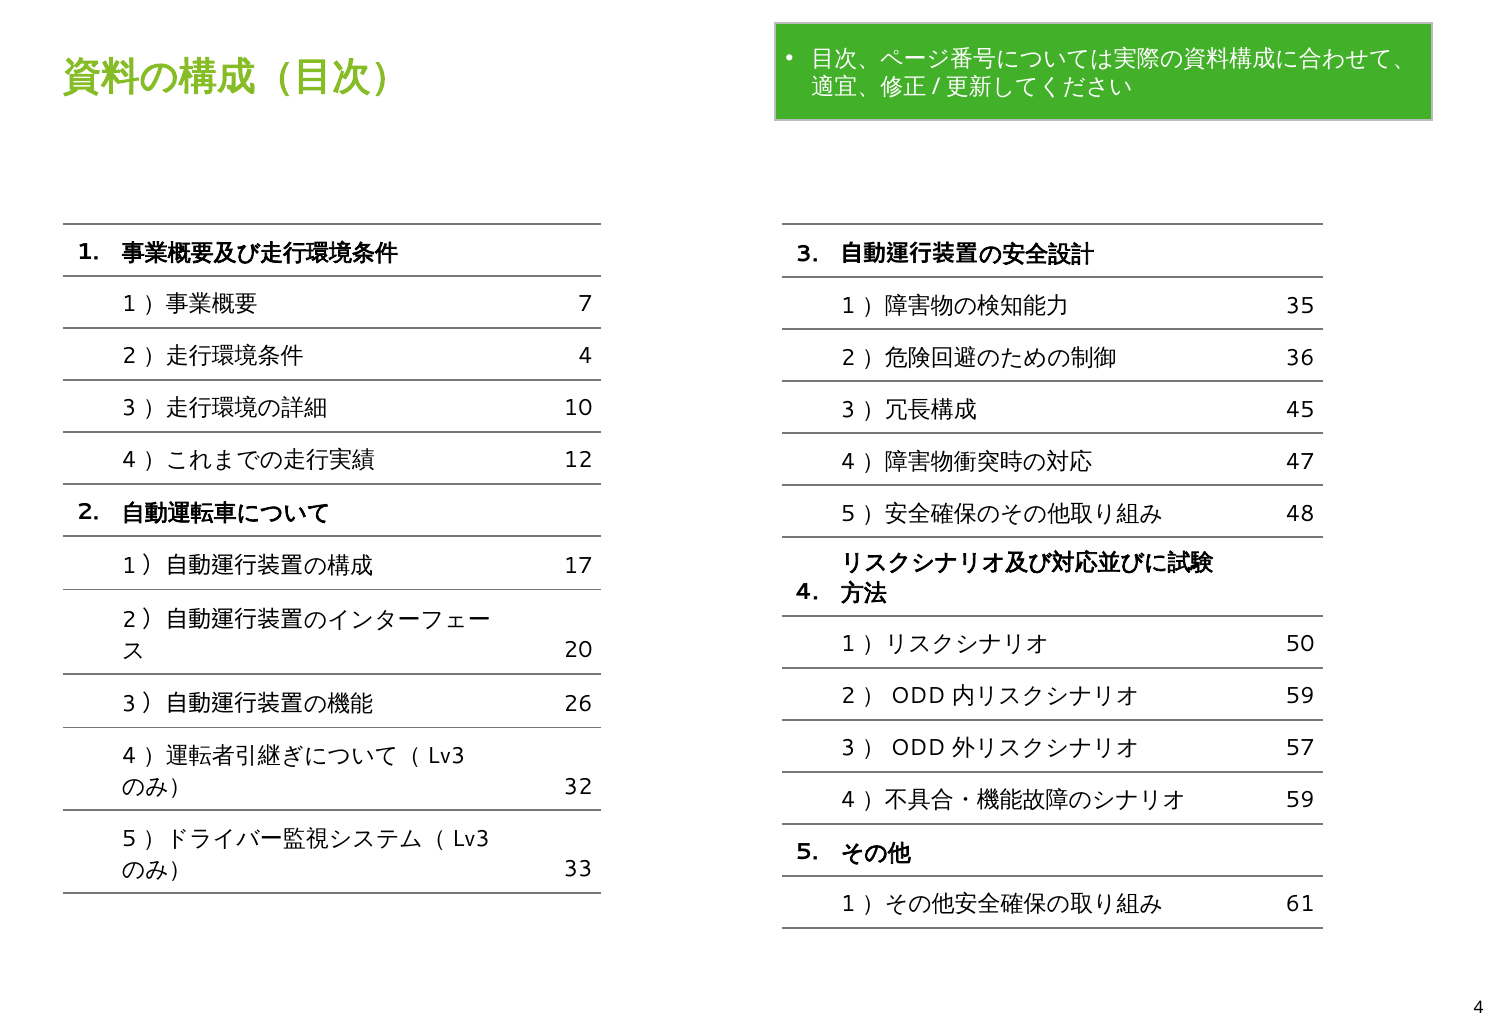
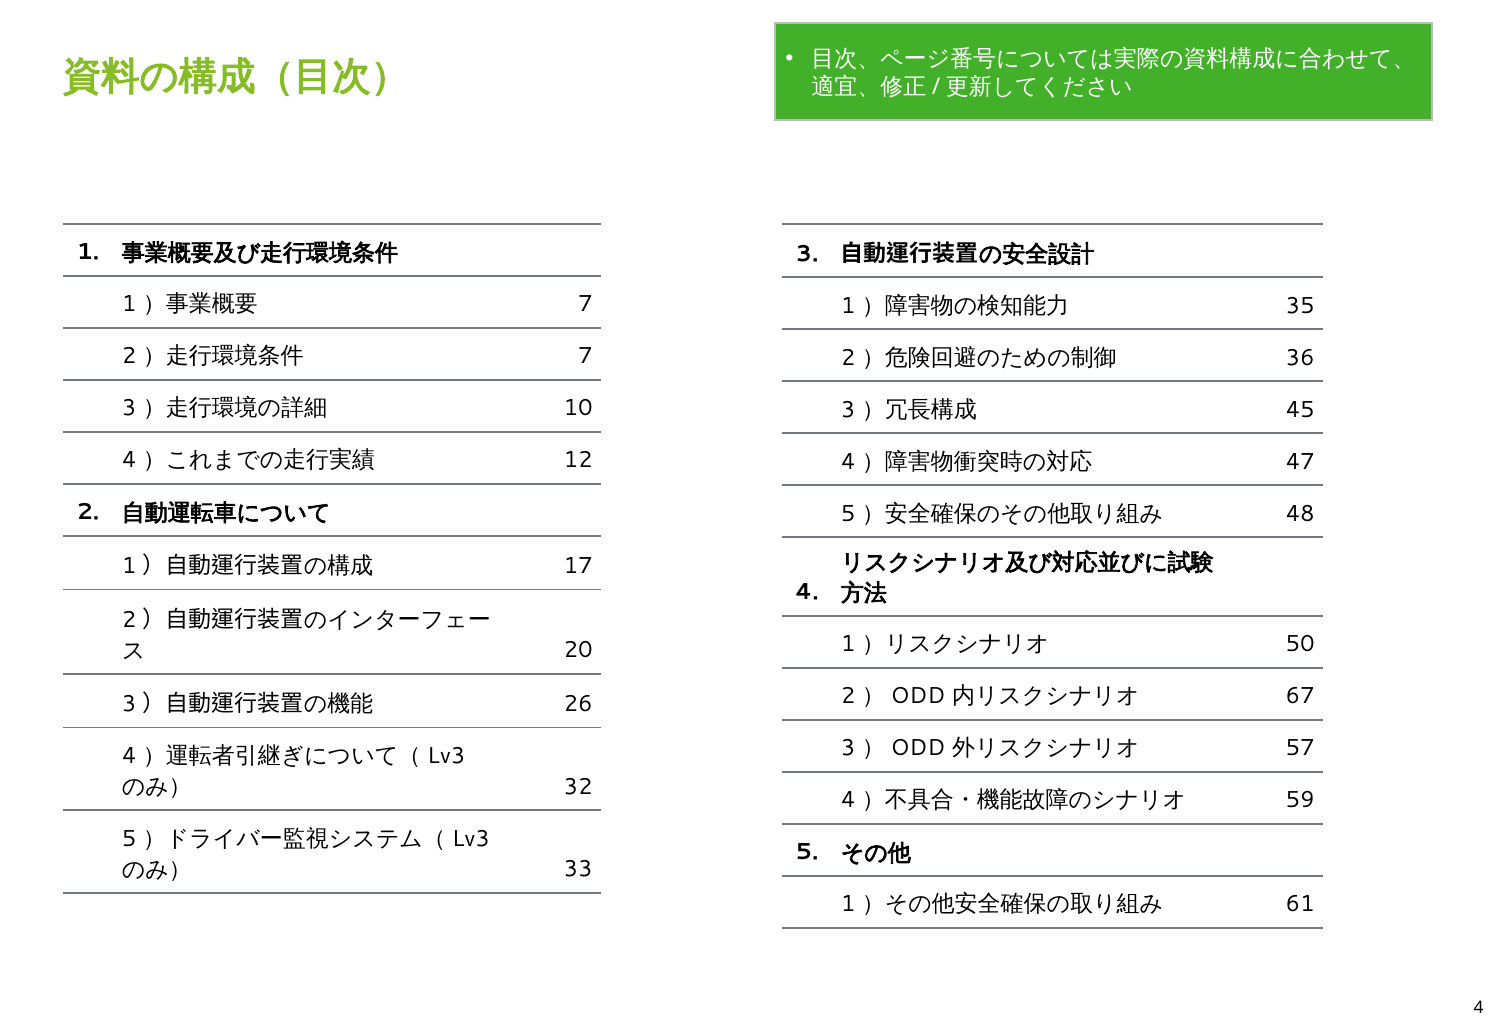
4 at (585, 356): 4 -> 7
59 at (1300, 696): 59 -> 67
